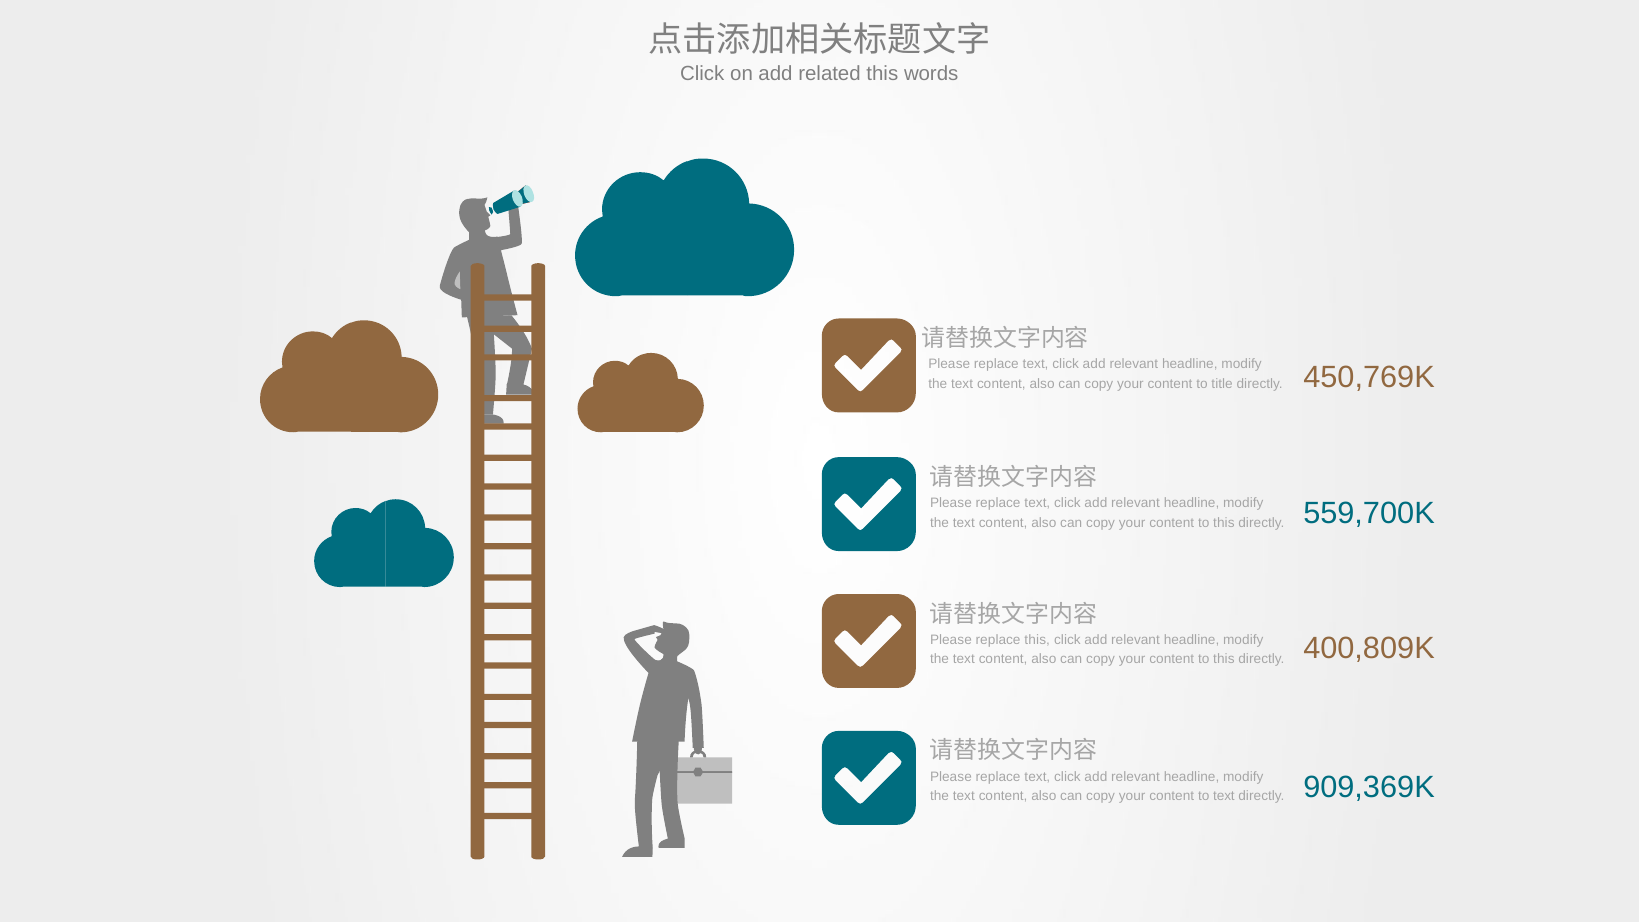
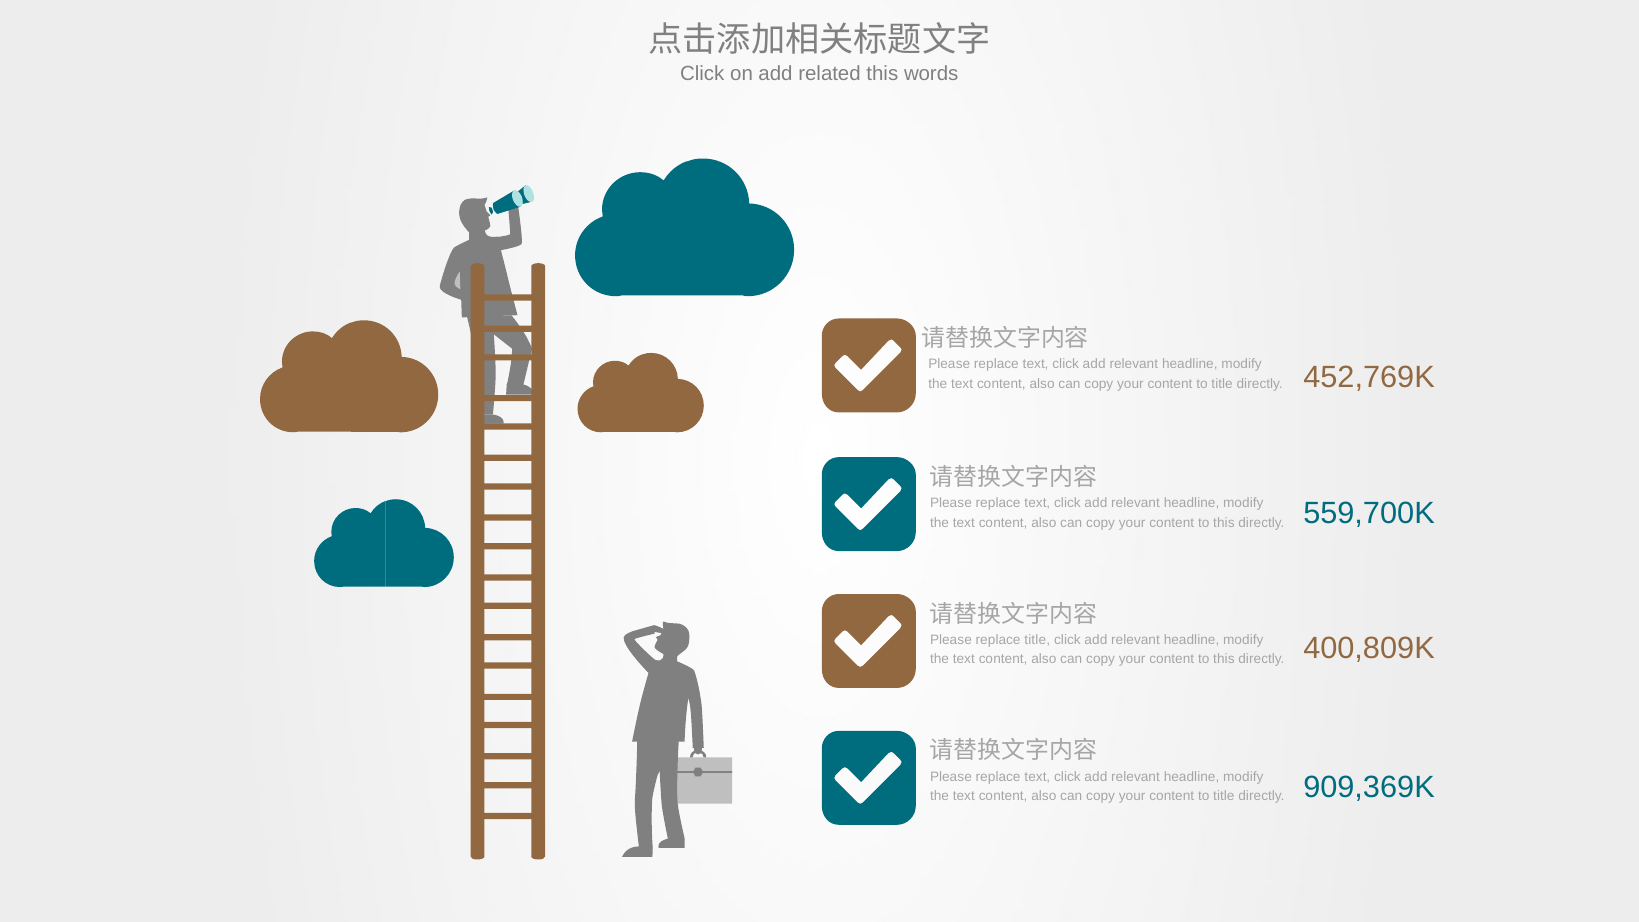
450,769K: 450,769K -> 452,769K
replace this: this -> title
text at (1224, 796): text -> title
